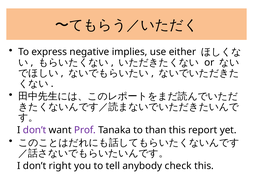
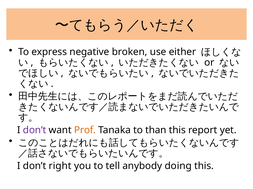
implies: implies -> broken
Prof colour: purple -> orange
check: check -> doing
